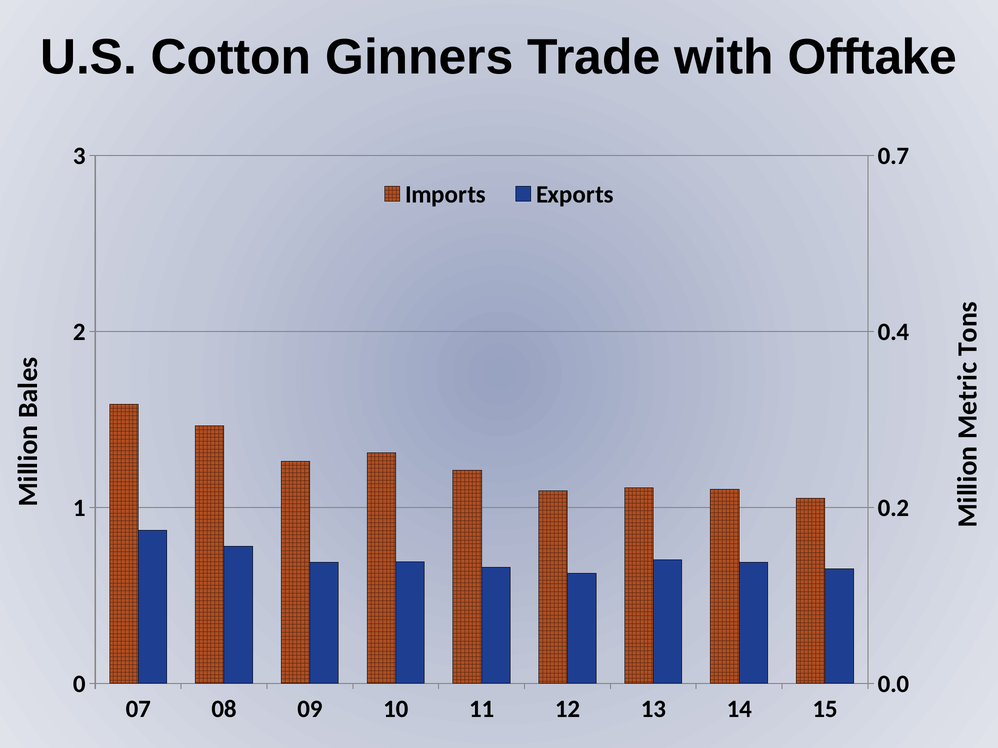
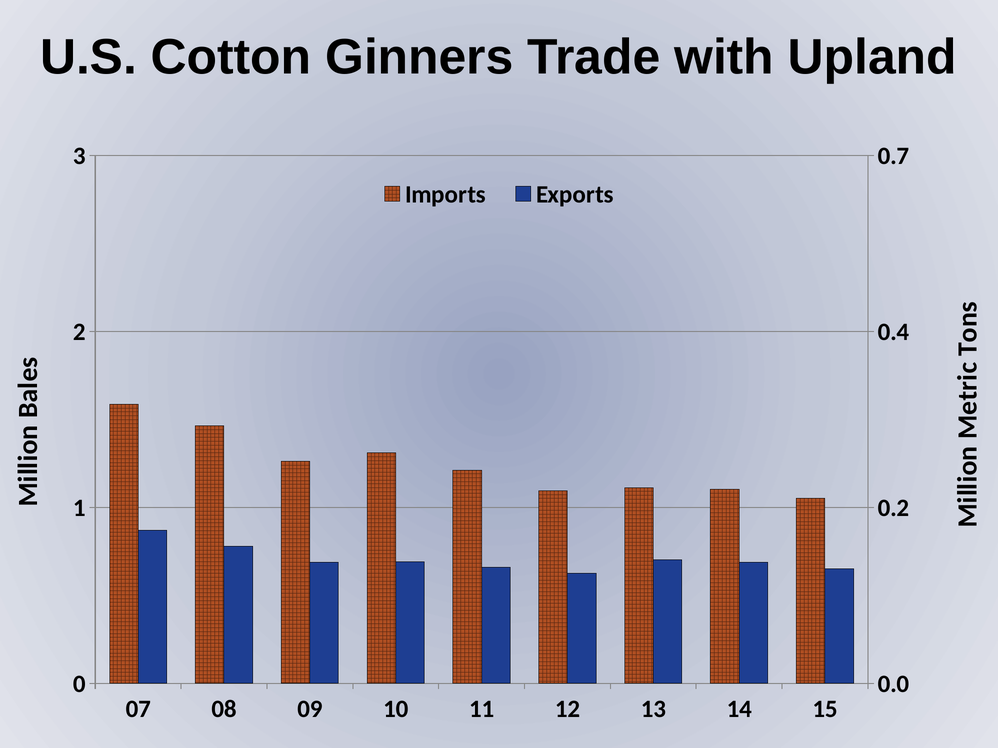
Offtake: Offtake -> Upland
